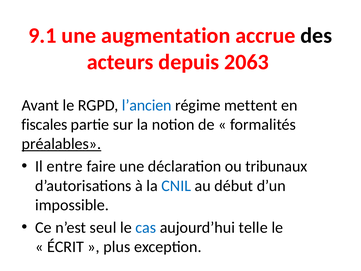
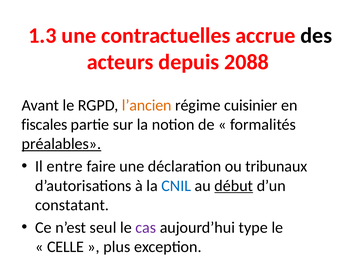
9.1: 9.1 -> 1.3
augmentation: augmentation -> contractuelles
2063: 2063 -> 2088
l’ancien colour: blue -> orange
mettent: mettent -> cuisinier
début underline: none -> present
impossible: impossible -> constatant
cas colour: blue -> purple
telle: telle -> type
ÉCRIT: ÉCRIT -> CELLE
